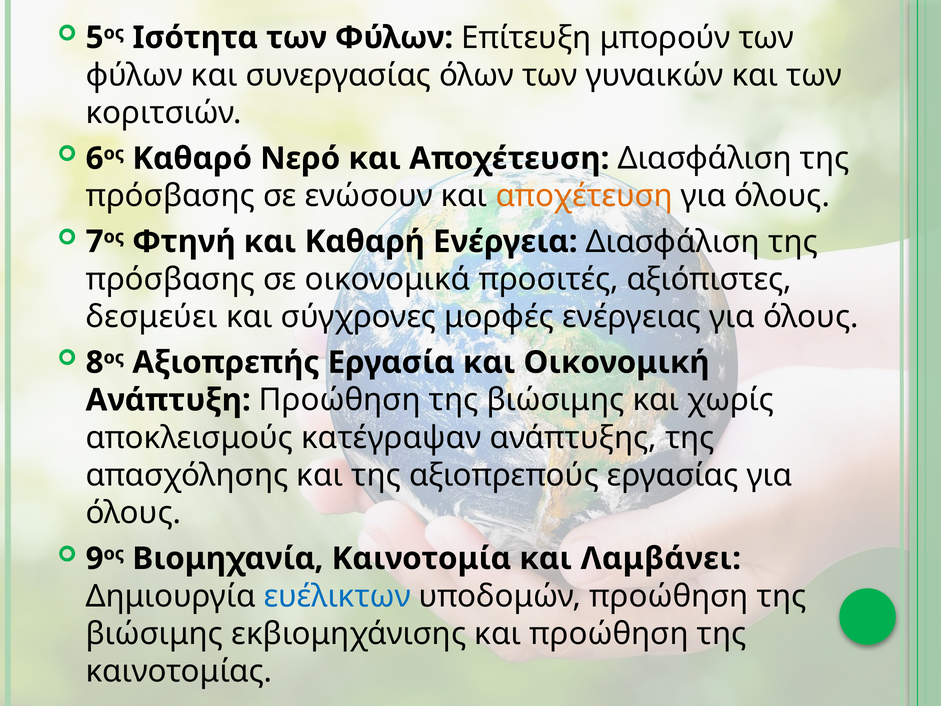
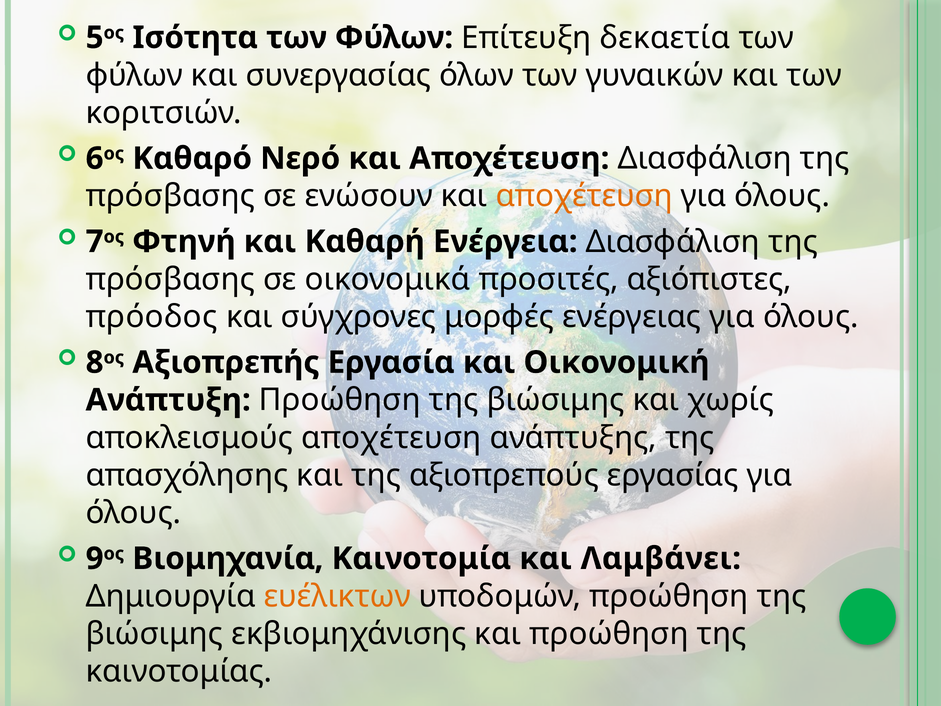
μπορούν: μπορούν -> δεκαετία
δεσμεύει: δεσμεύει -> πρόοδος
αποκλεισμούς κατέγραψαν: κατέγραψαν -> αποχέτευση
ευέλικτων colour: blue -> orange
